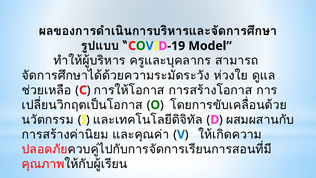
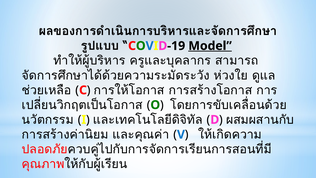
Model underline: none -> present
